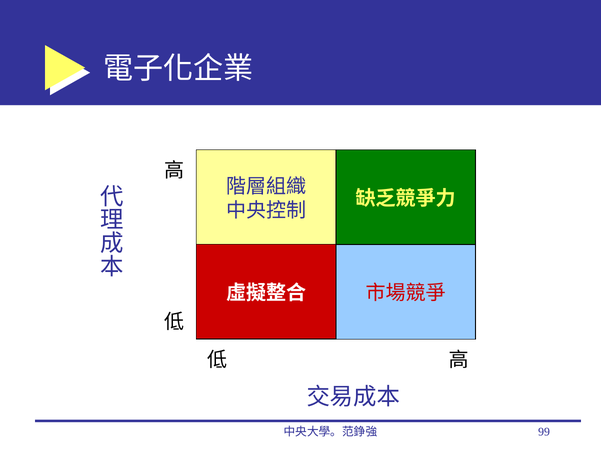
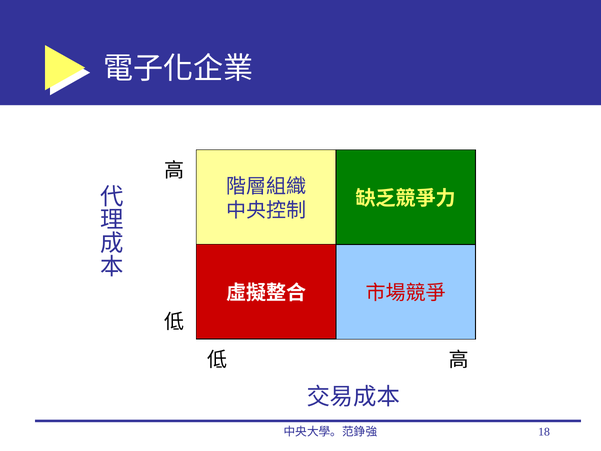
99: 99 -> 18
